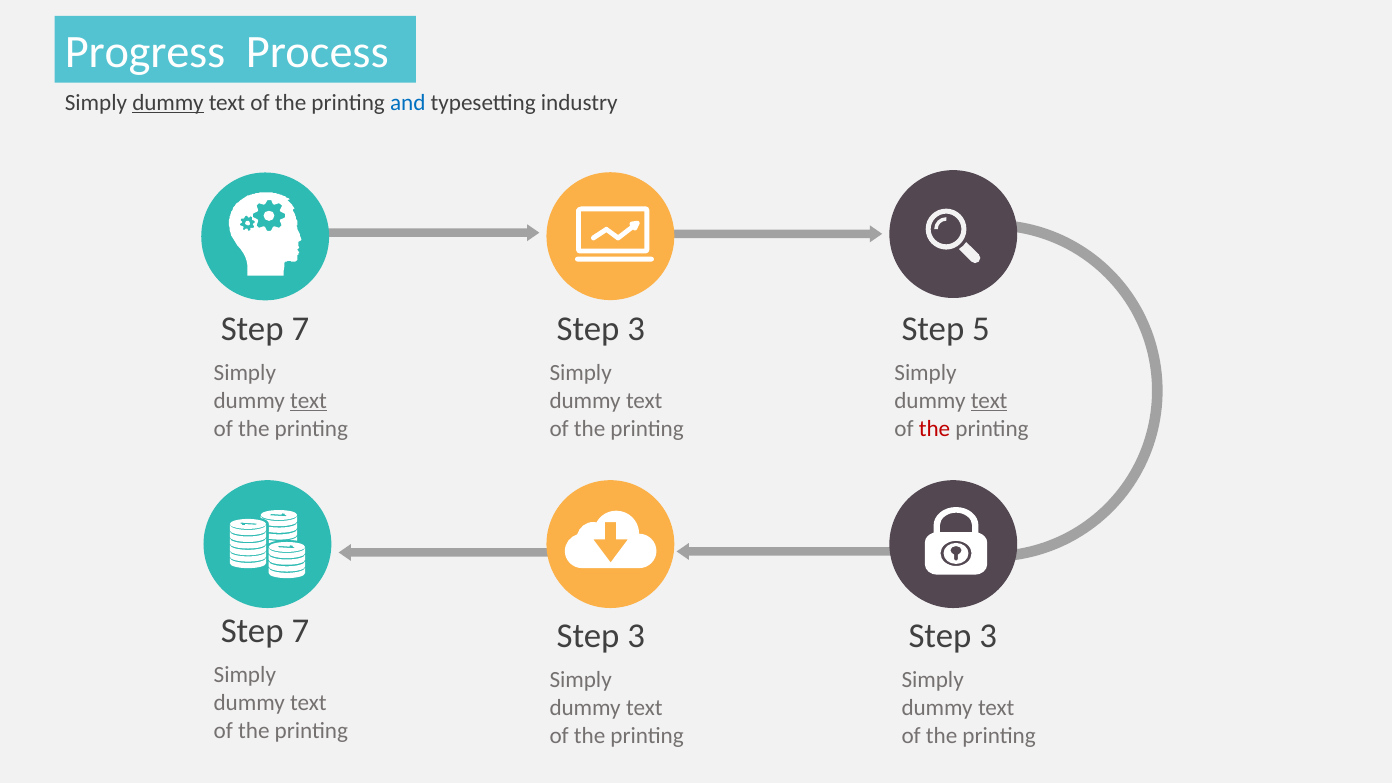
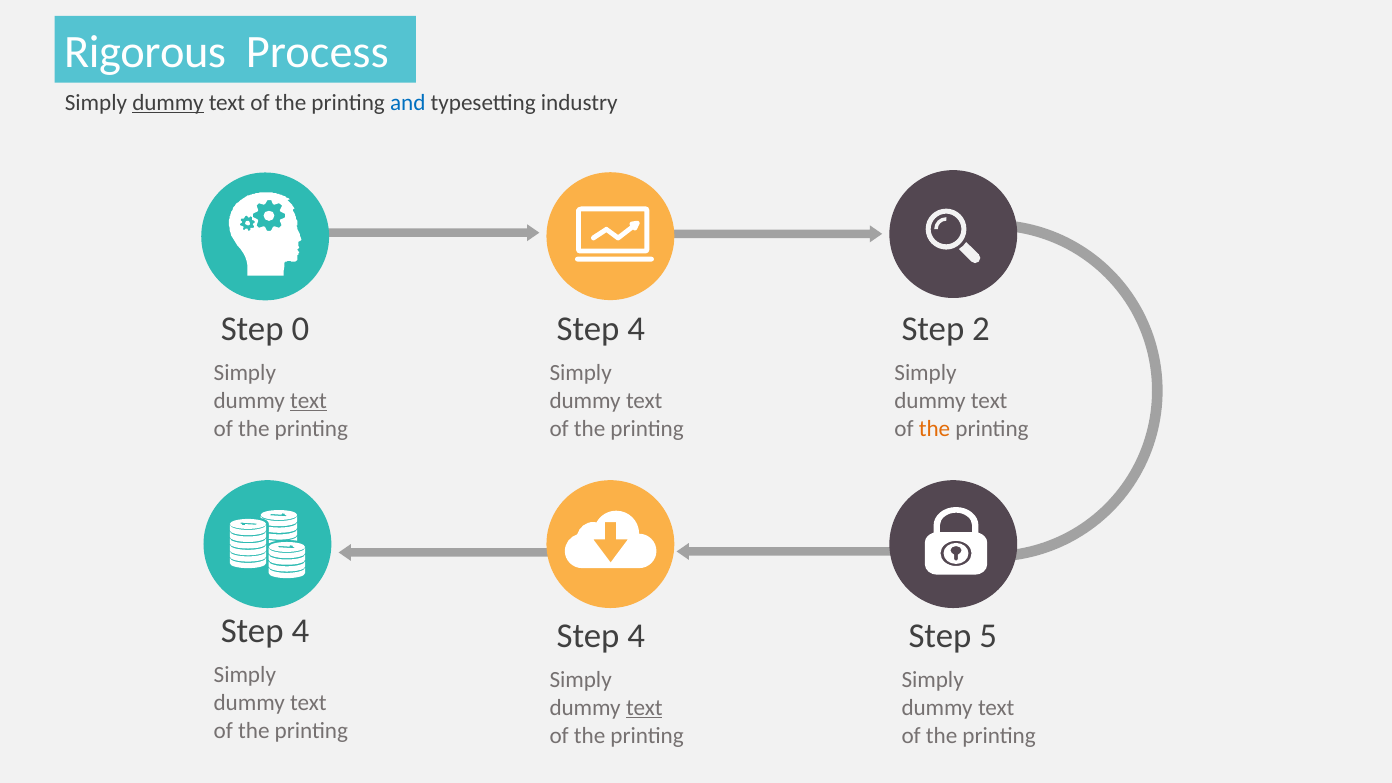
Progress: Progress -> Rigorous
7 at (300, 329): 7 -> 0
3 at (636, 329): 3 -> 4
5: 5 -> 2
text at (989, 401) underline: present -> none
the at (934, 429) colour: red -> orange
7 at (300, 631): 7 -> 4
3 at (636, 636): 3 -> 4
3 at (988, 636): 3 -> 5
text at (644, 708) underline: none -> present
